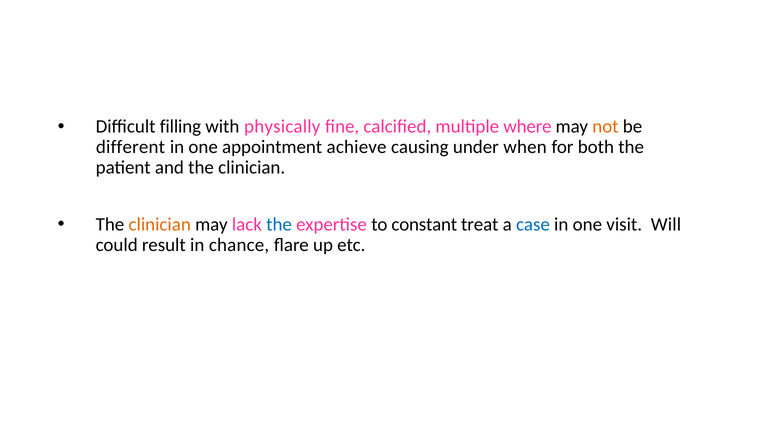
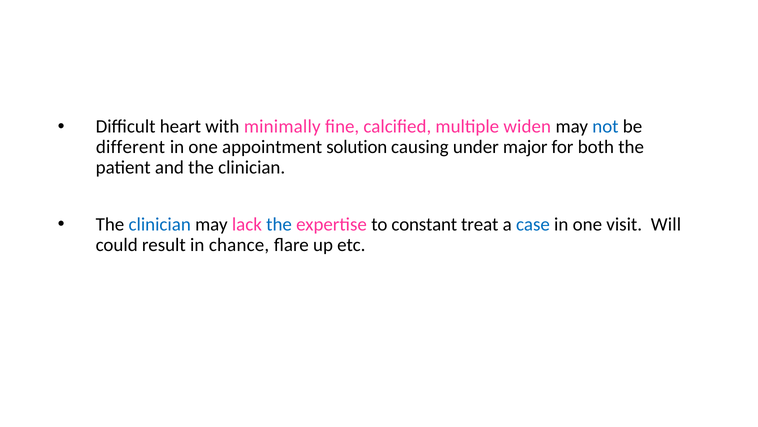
filling: filling -> heart
physically: physically -> minimally
where: where -> widen
not colour: orange -> blue
achieve: achieve -> solution
when: when -> major
clinician at (160, 224) colour: orange -> blue
